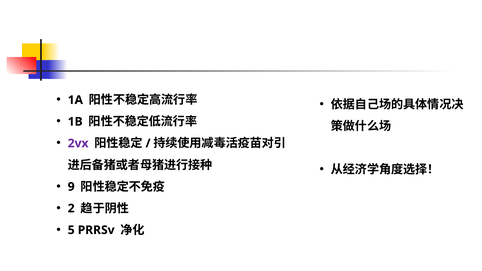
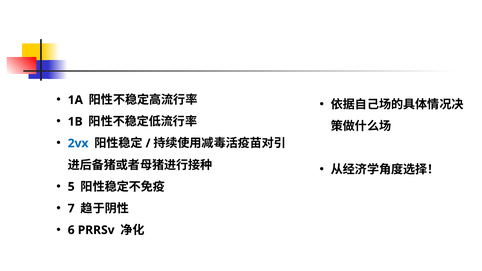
2vx colour: purple -> blue
9: 9 -> 5
2: 2 -> 7
5: 5 -> 6
